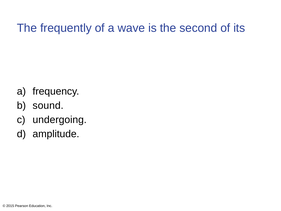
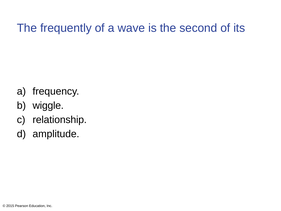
sound: sound -> wiggle
undergoing: undergoing -> relationship
